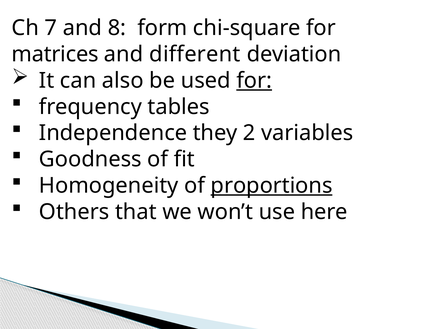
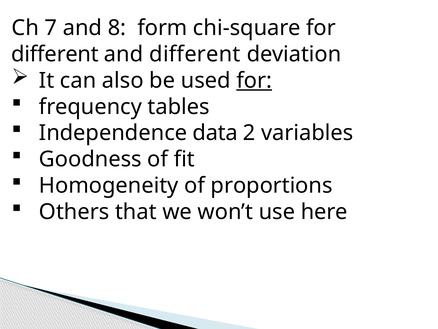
matrices at (55, 54): matrices -> different
they: they -> data
proportions underline: present -> none
